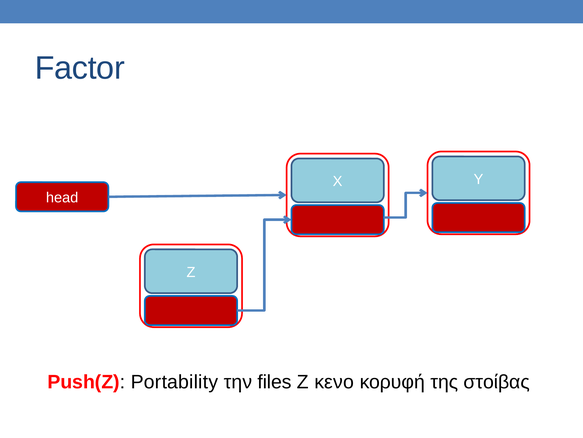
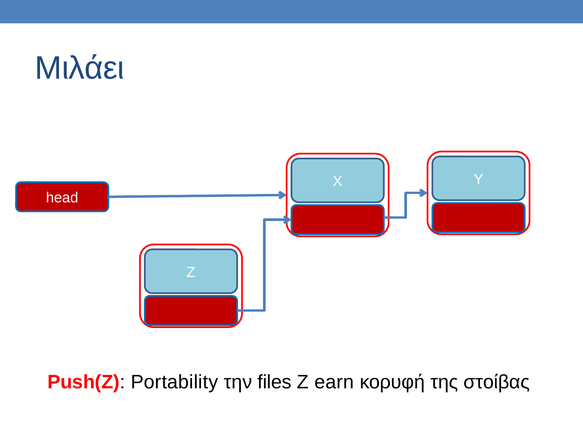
Factor: Factor -> Μιλάει
κενο: κενο -> earn
